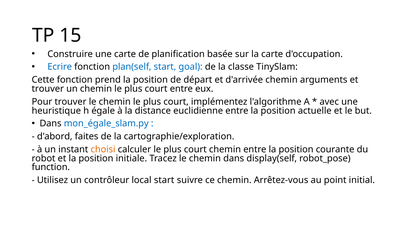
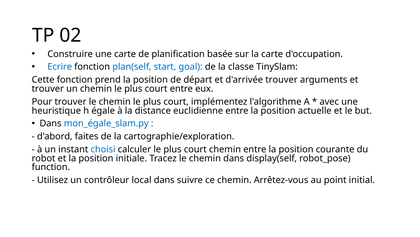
15: 15 -> 02
d'arrivée chemin: chemin -> trouver
choisi colour: orange -> blue
local start: start -> dans
